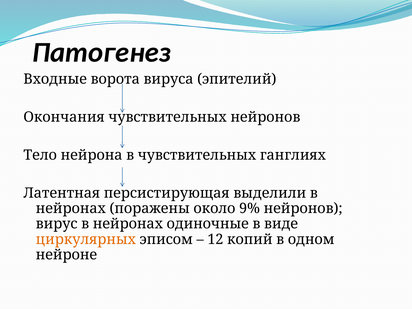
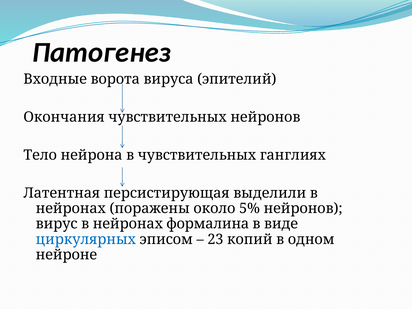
9%: 9% -> 5%
одиночные: одиночные -> формалина
циркулярных colour: orange -> blue
12: 12 -> 23
